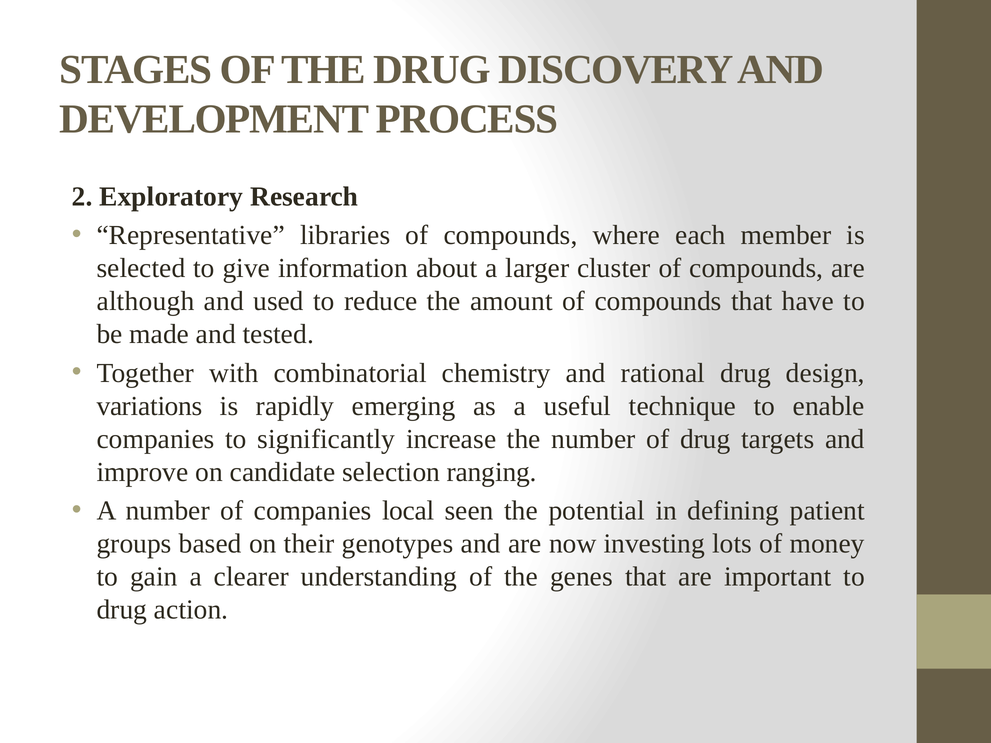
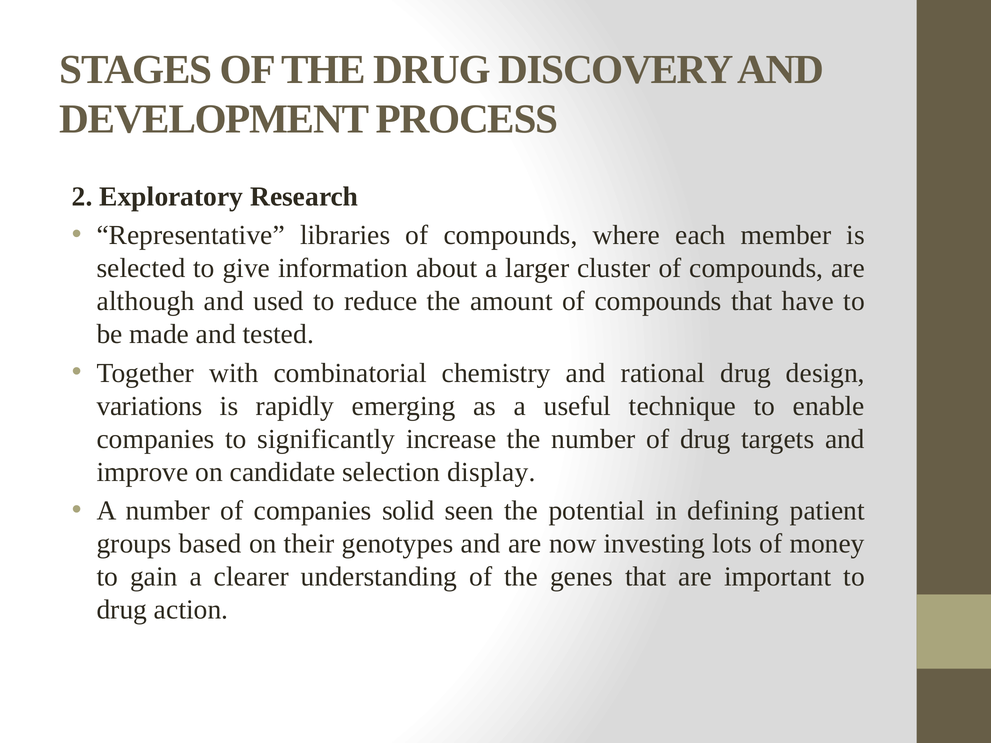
ranging: ranging -> display
local: local -> solid
